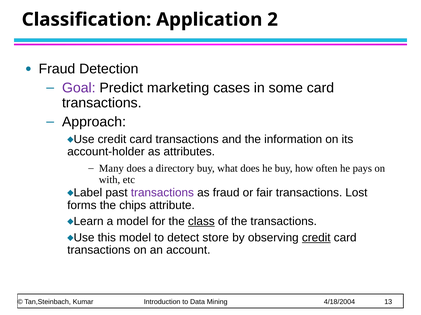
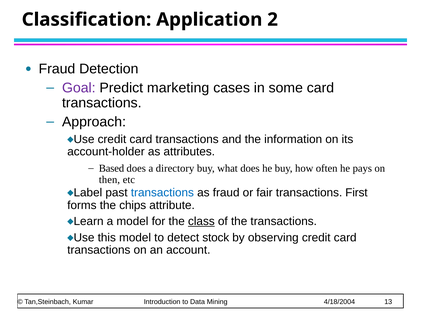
Many: Many -> Based
with: with -> then
transactions at (162, 193) colour: purple -> blue
Lost: Lost -> First
store: store -> stock
credit at (316, 238) underline: present -> none
